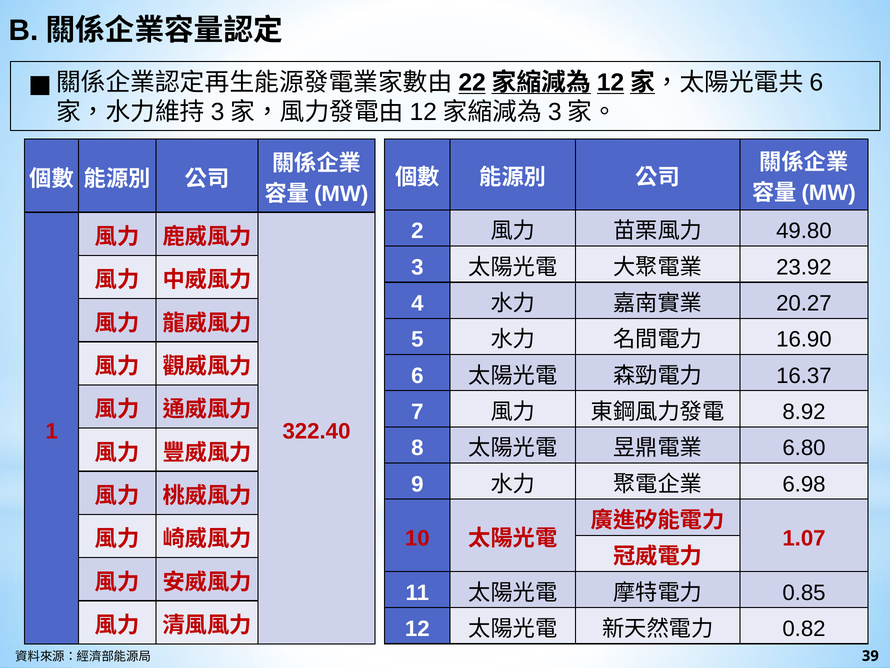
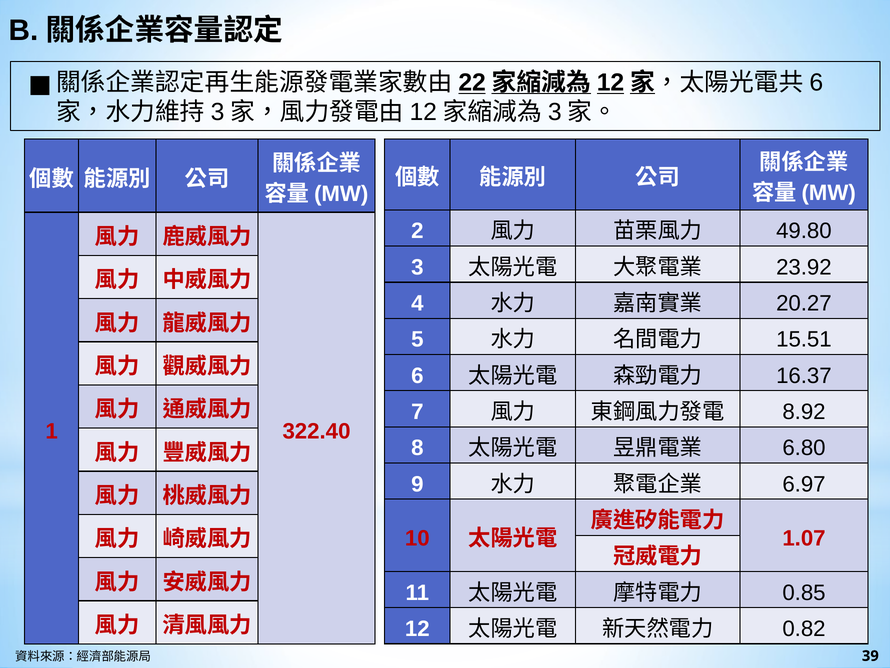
16.90: 16.90 -> 15.51
6.98: 6.98 -> 6.97
